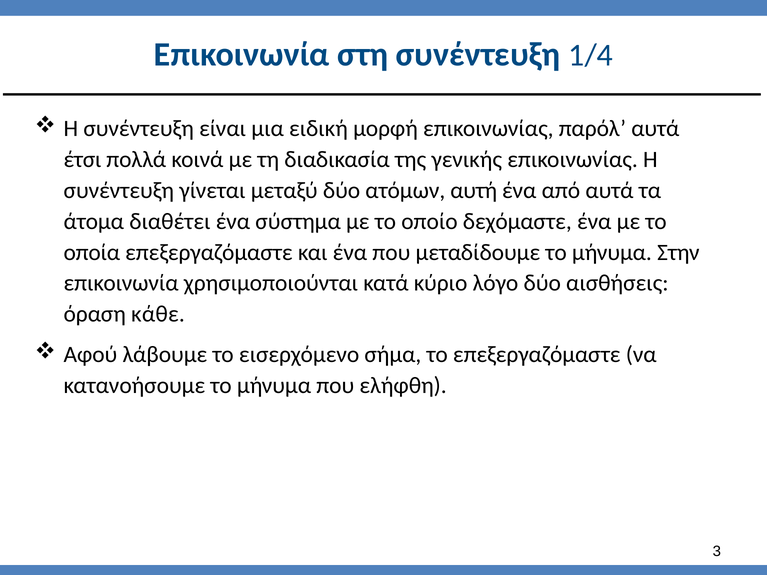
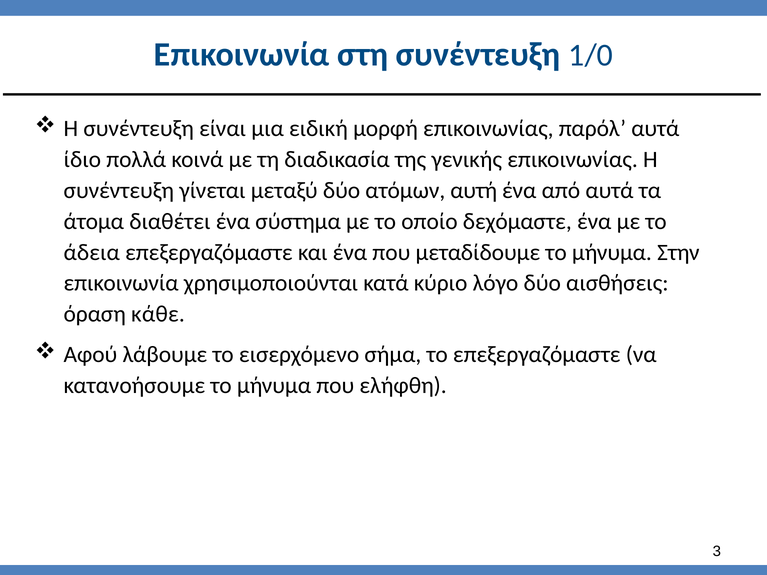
1/4: 1/4 -> 1/0
έτσι: έτσι -> ίδιο
οποία: οποία -> άδεια
